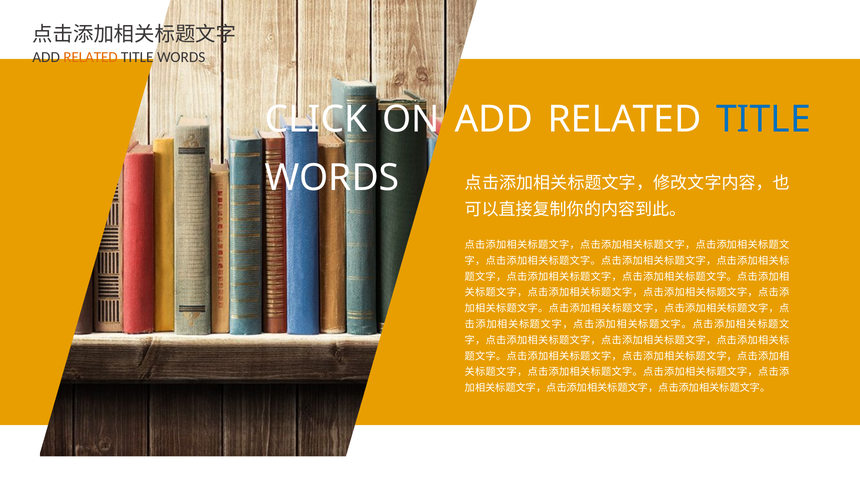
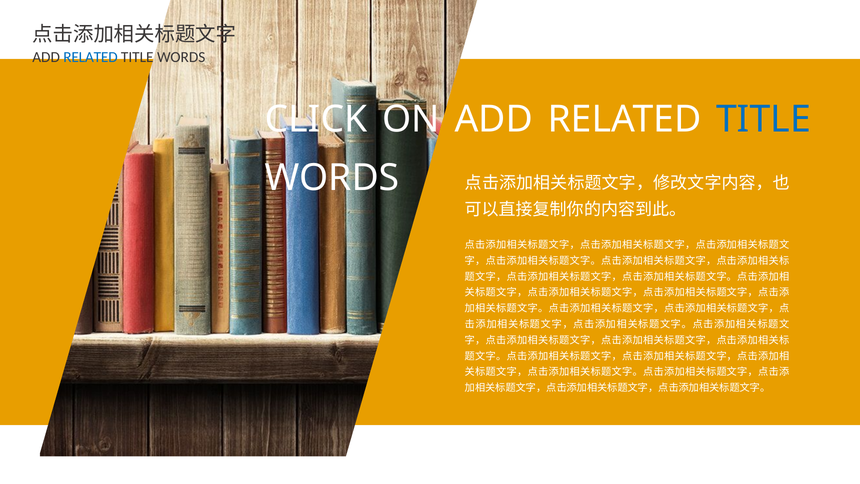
RELATED at (90, 57) colour: orange -> blue
